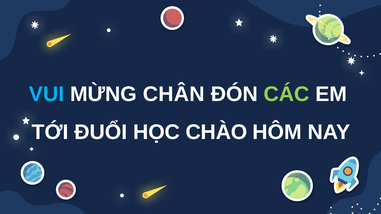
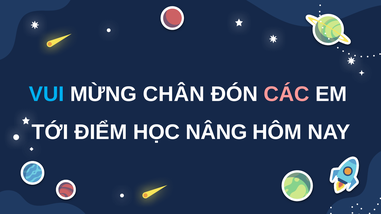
CÁC colour: light green -> pink
ĐUỔI: ĐUỔI -> ĐIỂM
CHÀO: CHÀO -> NÂNG
